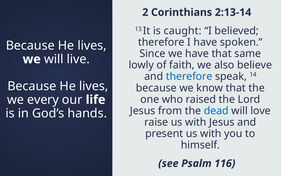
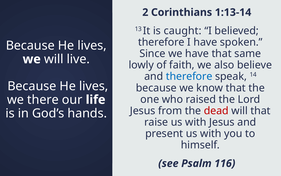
2:13-14: 2:13-14 -> 1:13-14
every: every -> there
dead colour: blue -> red
will love: love -> that
